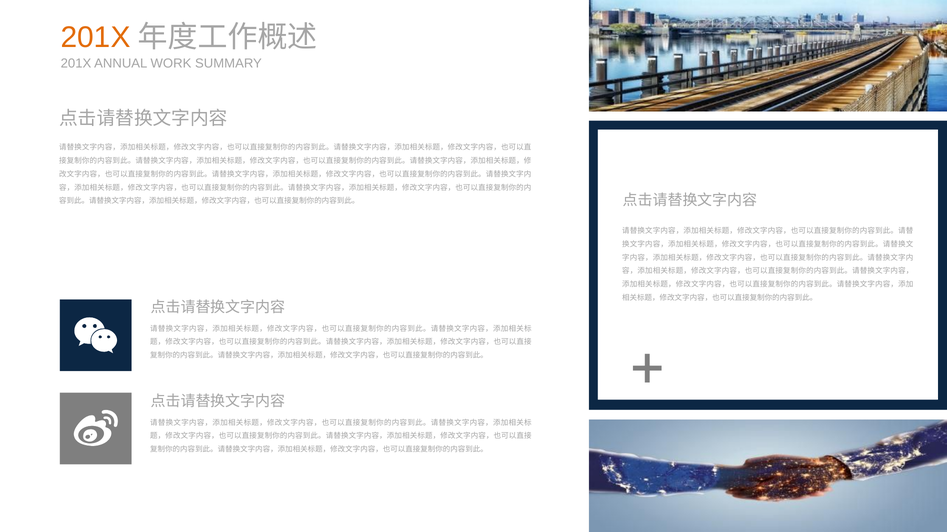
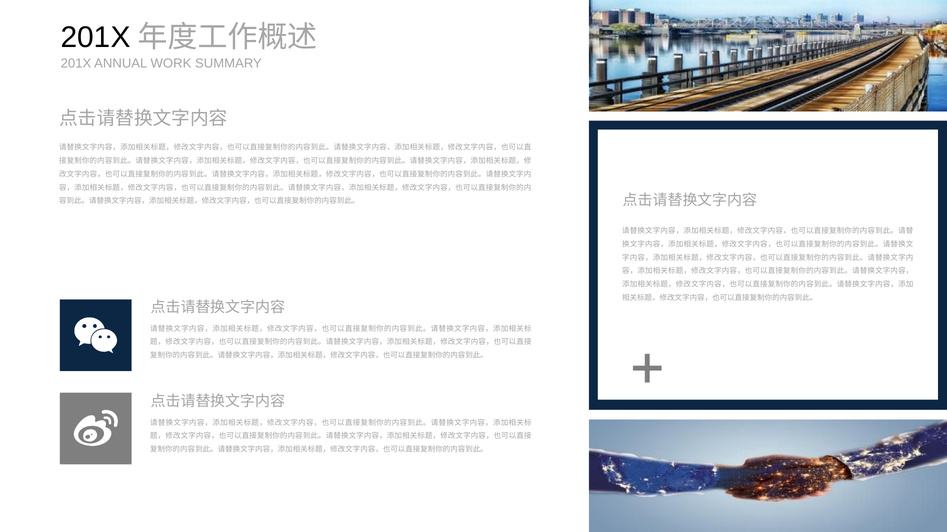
201X at (96, 37) colour: orange -> black
